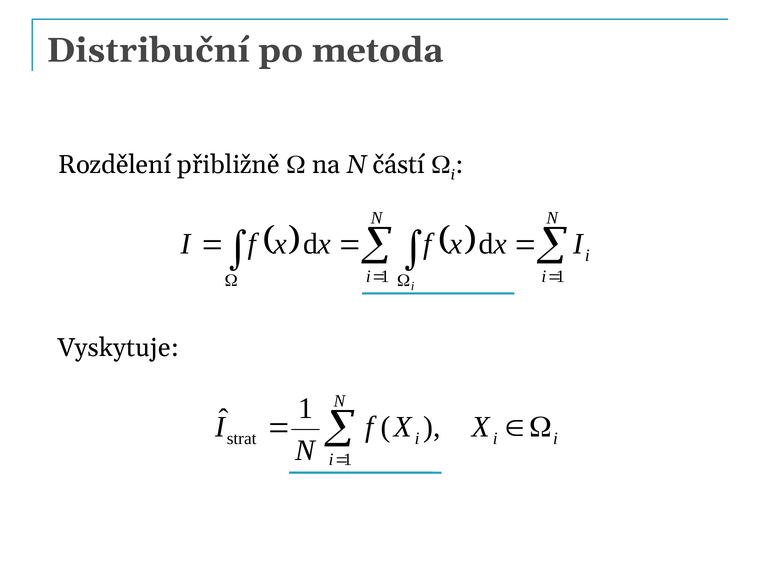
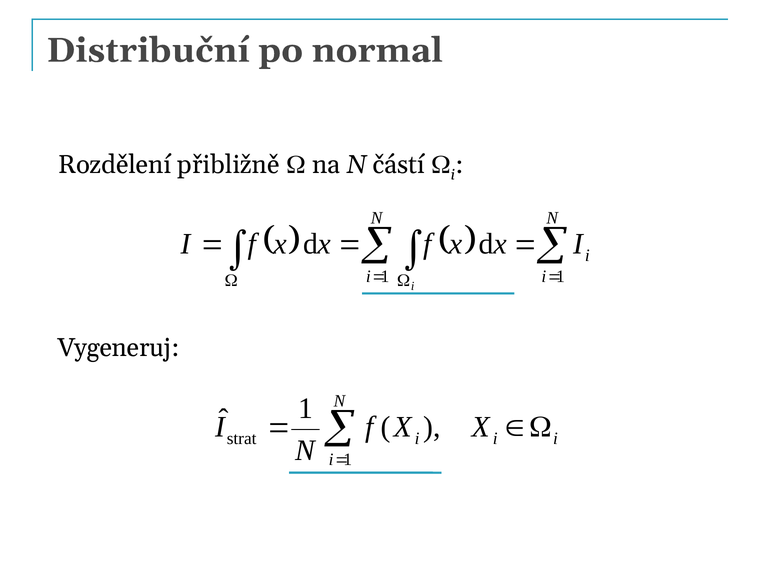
metoda: metoda -> normal
Vyskytuje: Vyskytuje -> Vygeneruj
